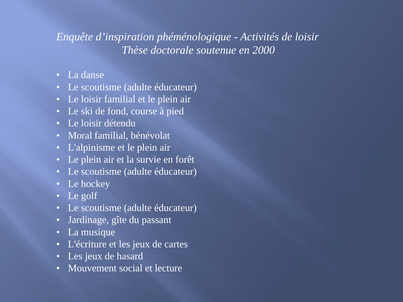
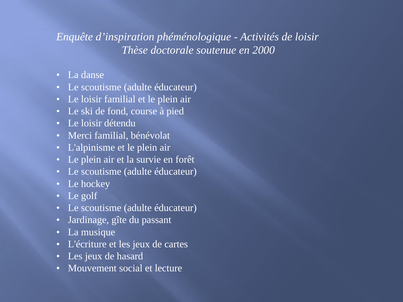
Moral: Moral -> Merci
